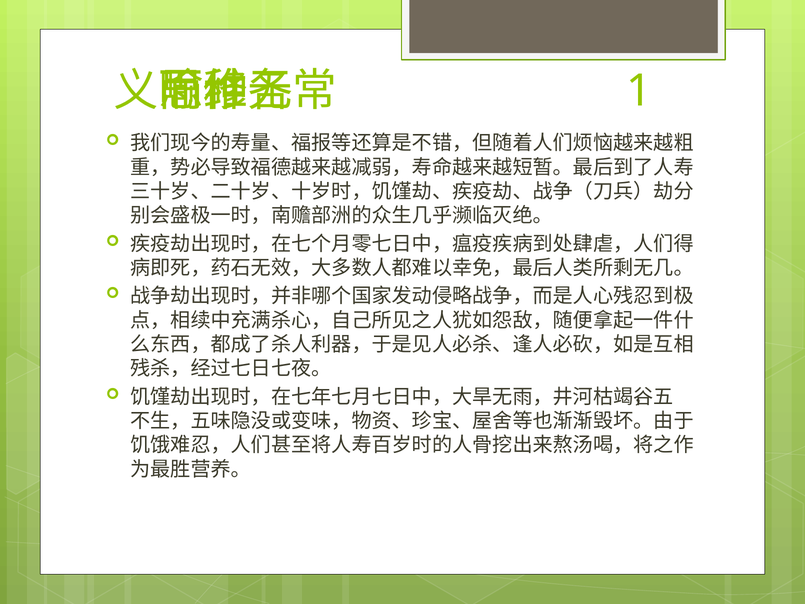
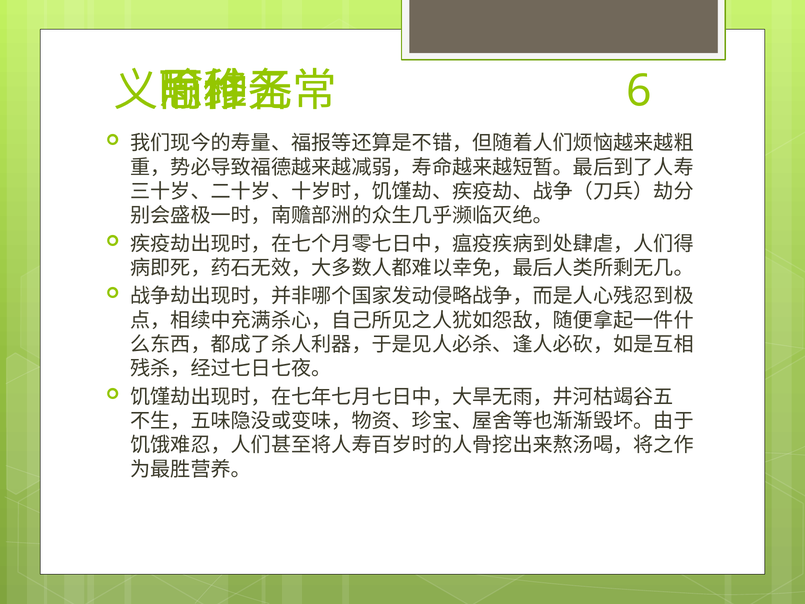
1: 1 -> 6
